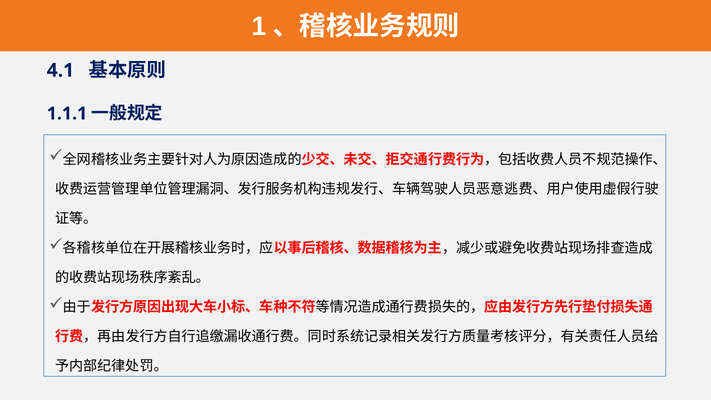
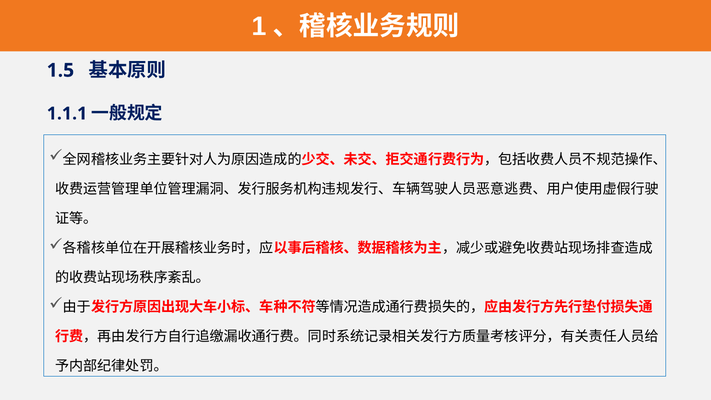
4.1: 4.1 -> 1.5
